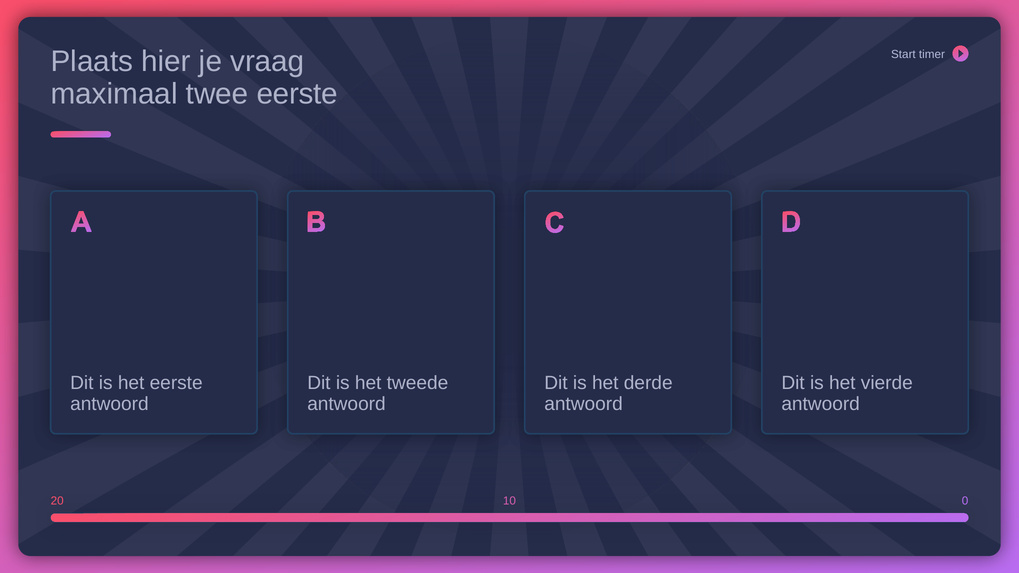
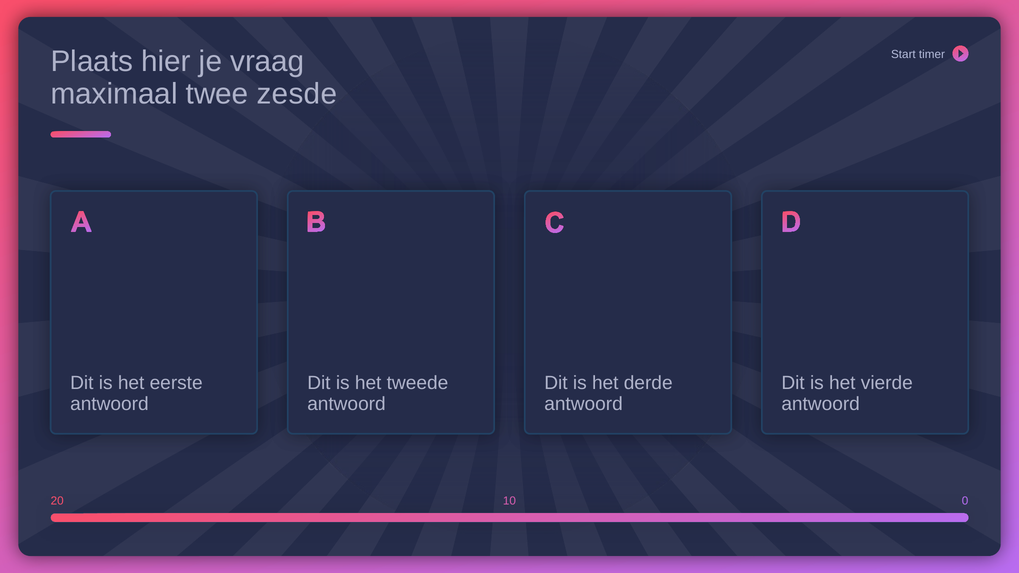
twee eerste: eerste -> zesde
